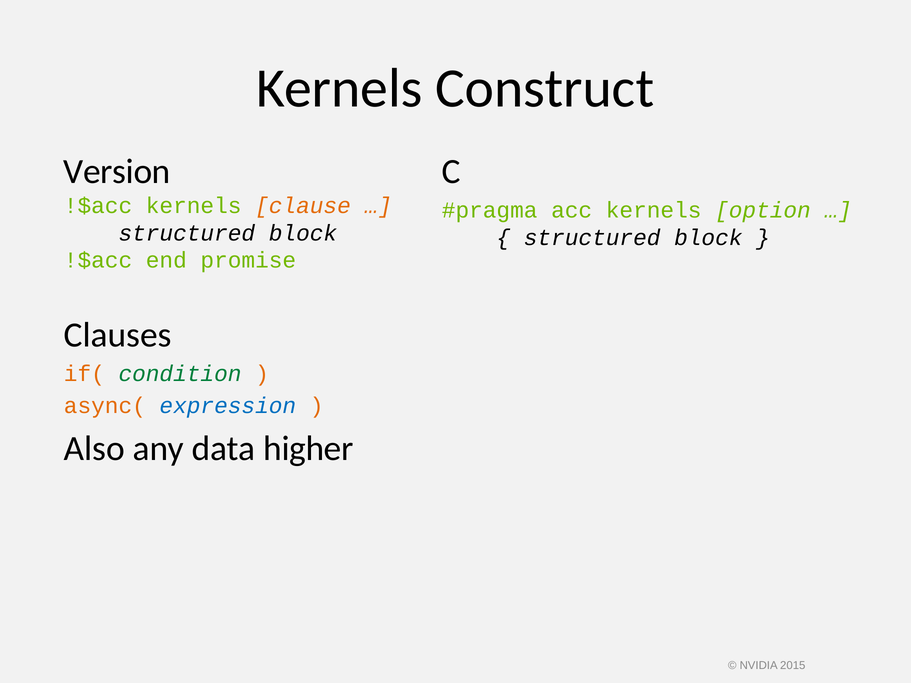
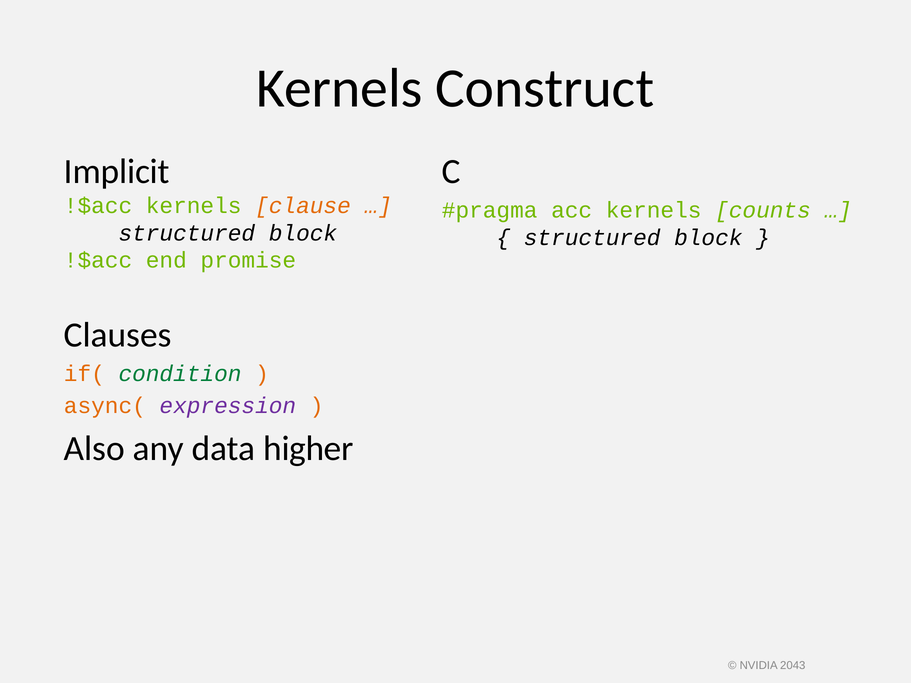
Version: Version -> Implicit
option: option -> counts
expression colour: blue -> purple
2015: 2015 -> 2043
